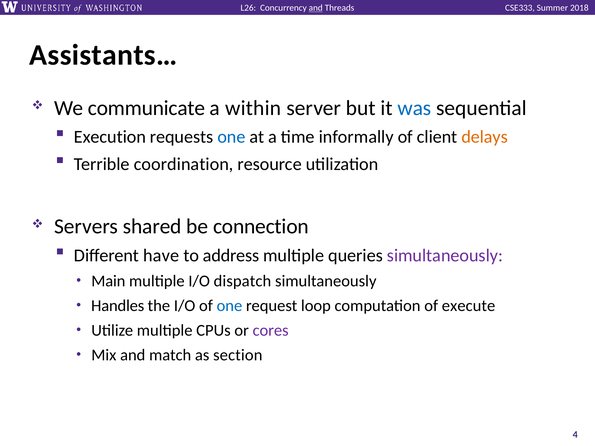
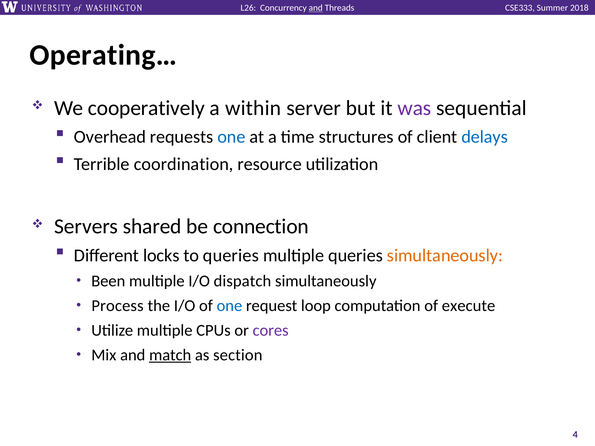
Assistants…: Assistants… -> Operating…
communicate: communicate -> cooperatively
was colour: blue -> purple
Execution: Execution -> Overhead
informally: informally -> structures
delays colour: orange -> blue
have: have -> locks
to address: address -> queries
simultaneously at (445, 256) colour: purple -> orange
Main: Main -> Been
Handles: Handles -> Process
match underline: none -> present
